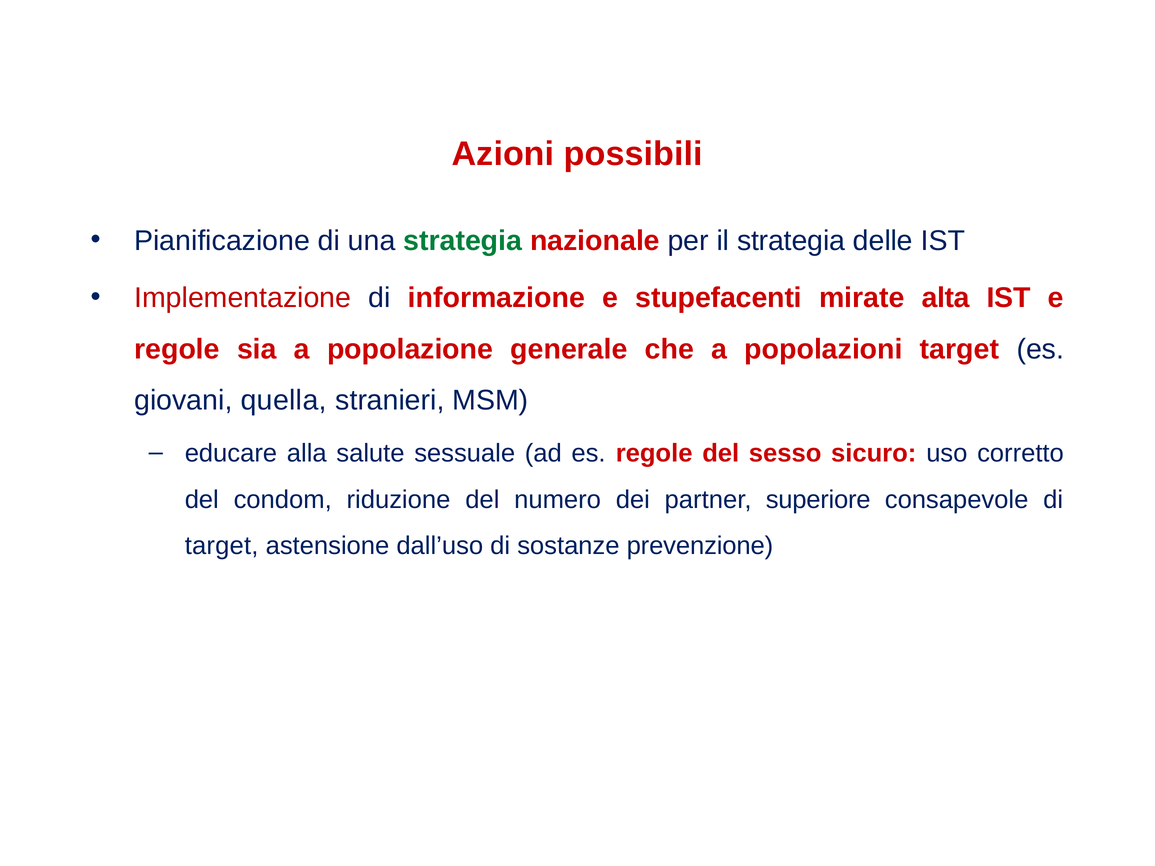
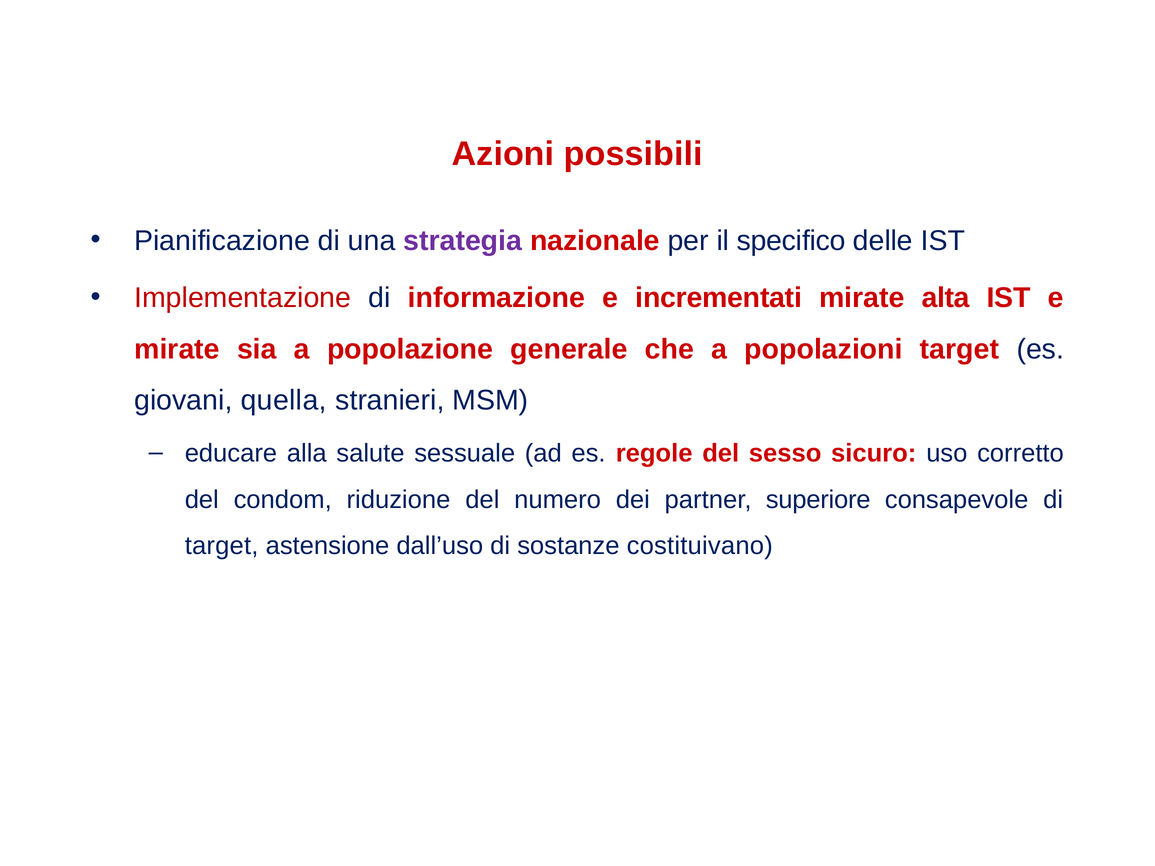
strategia at (463, 241) colour: green -> purple
il strategia: strategia -> specifico
stupefacenti: stupefacenti -> incrementati
regole at (177, 349): regole -> mirate
prevenzione: prevenzione -> costituivano
